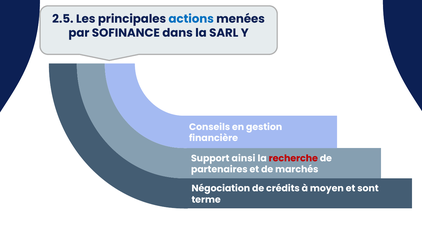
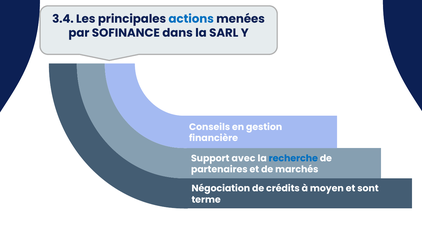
2.5: 2.5 -> 3.4
ainsi: ainsi -> avec
recherche colour: red -> blue
